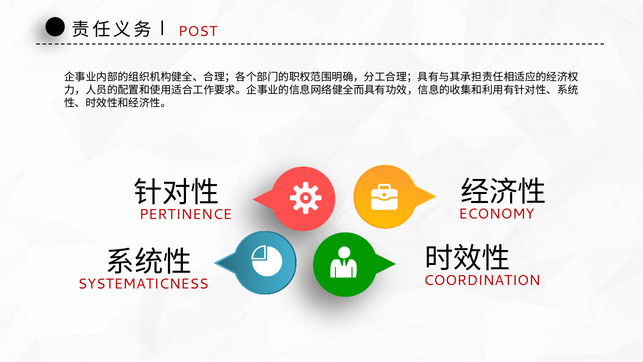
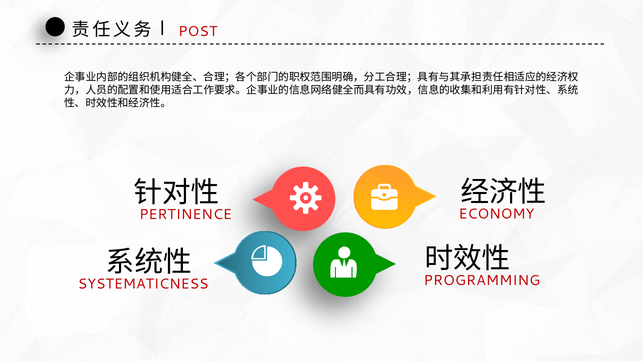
COORDINATION: COORDINATION -> PROGRAMMING
